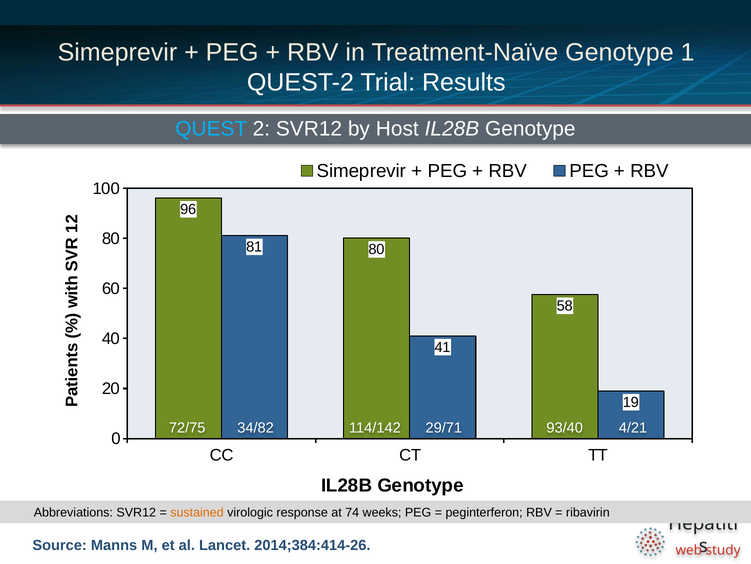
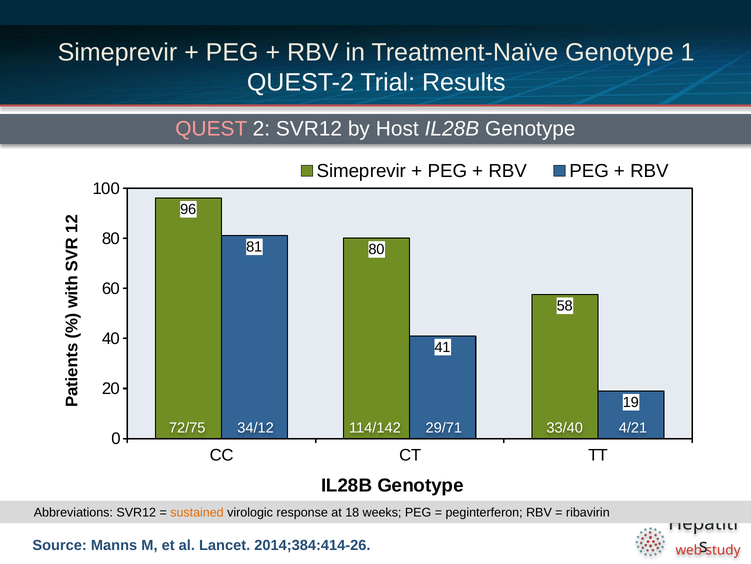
QUEST colour: light blue -> pink
34/82: 34/82 -> 34/12
93/40: 93/40 -> 33/40
74: 74 -> 18
